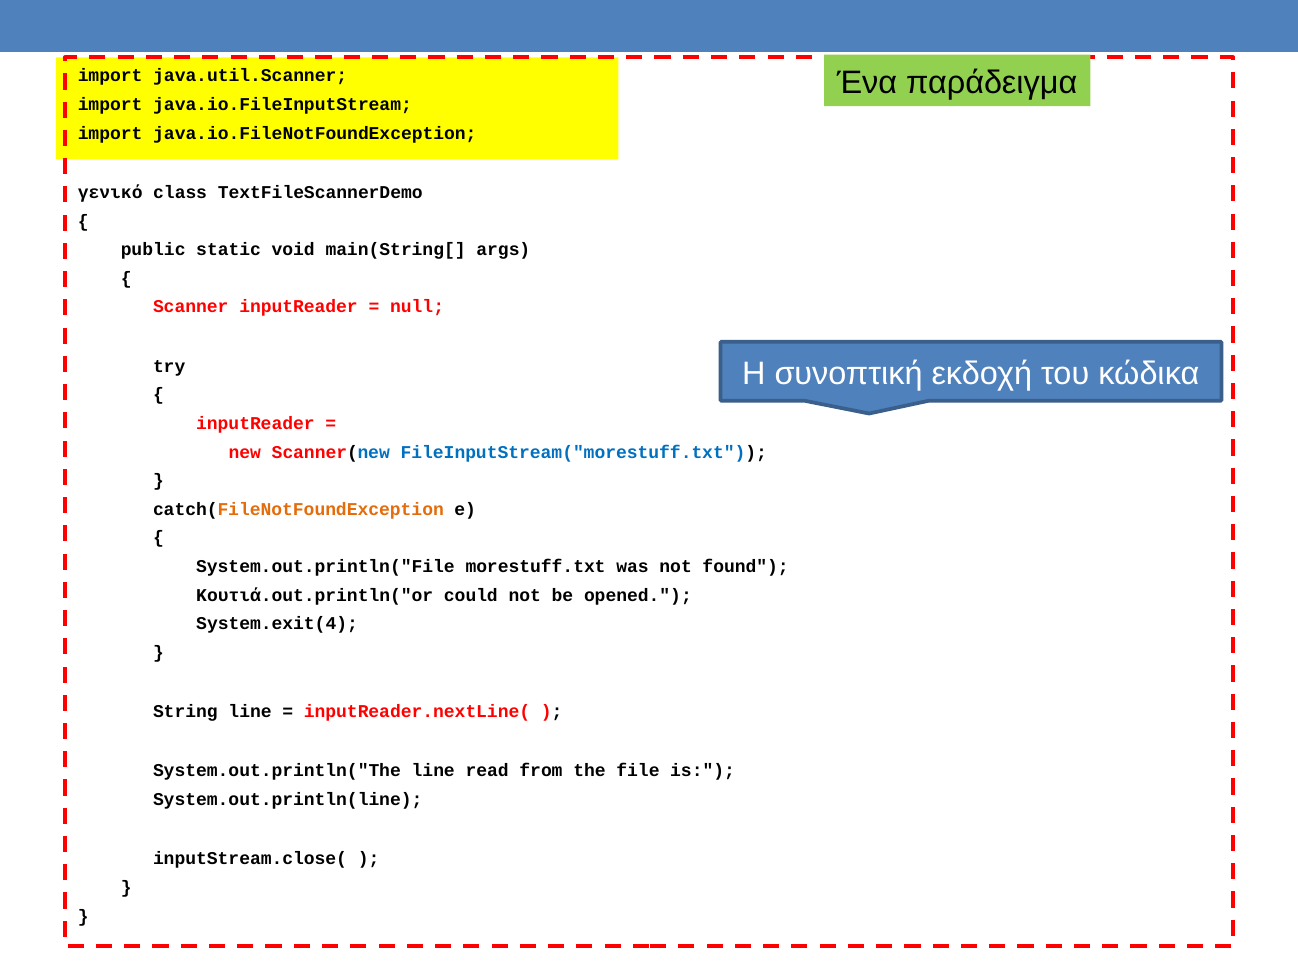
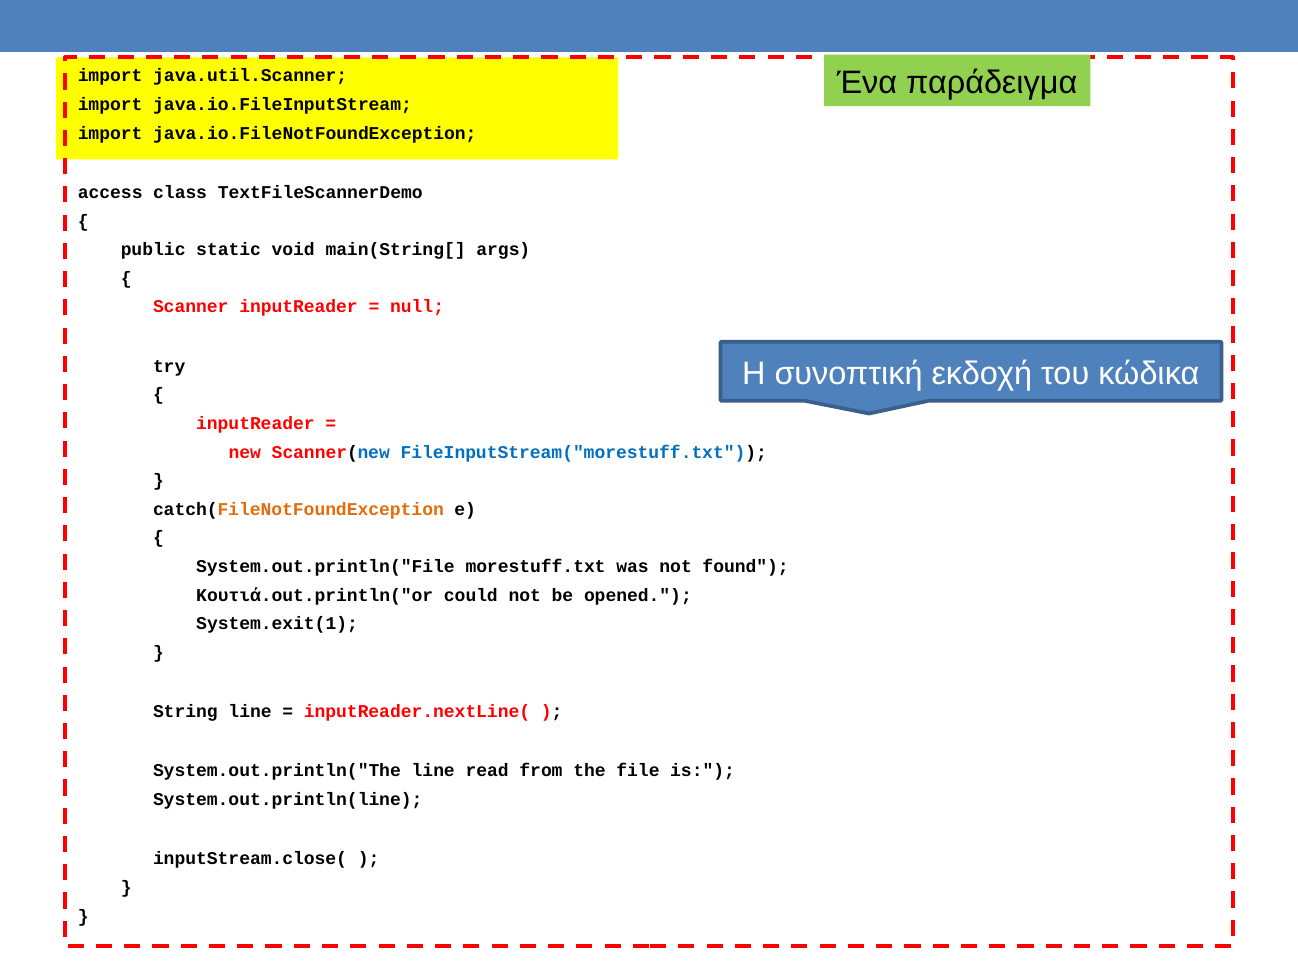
γενικό: γενικό -> access
System.exit(4: System.exit(4 -> System.exit(1
